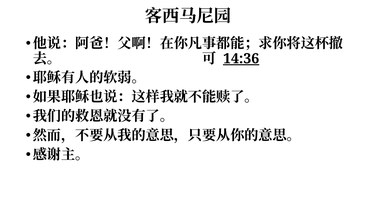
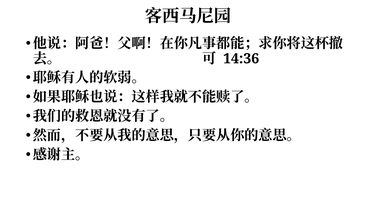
14:36 underline: present -> none
